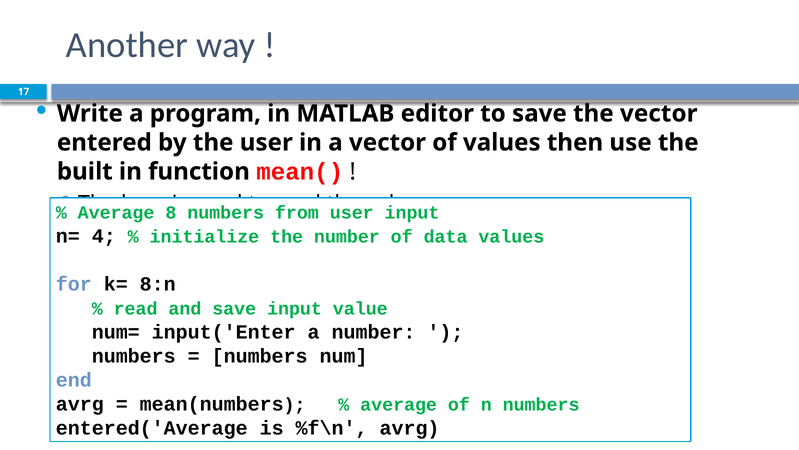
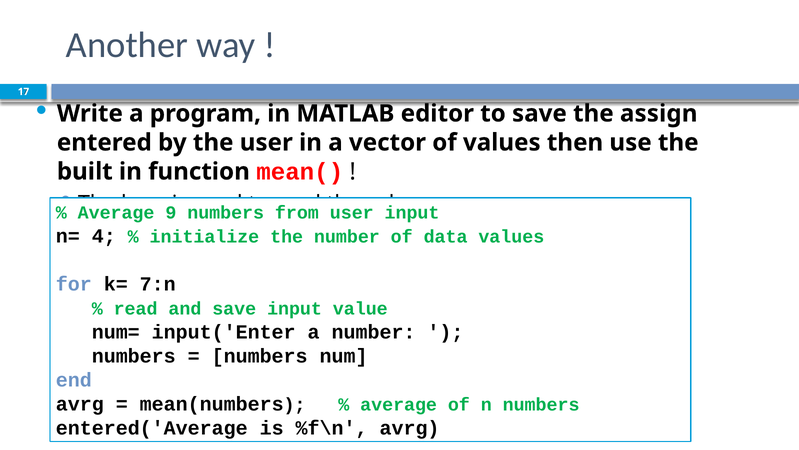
the vector: vector -> assign
8: 8 -> 9
8:n: 8:n -> 7:n
